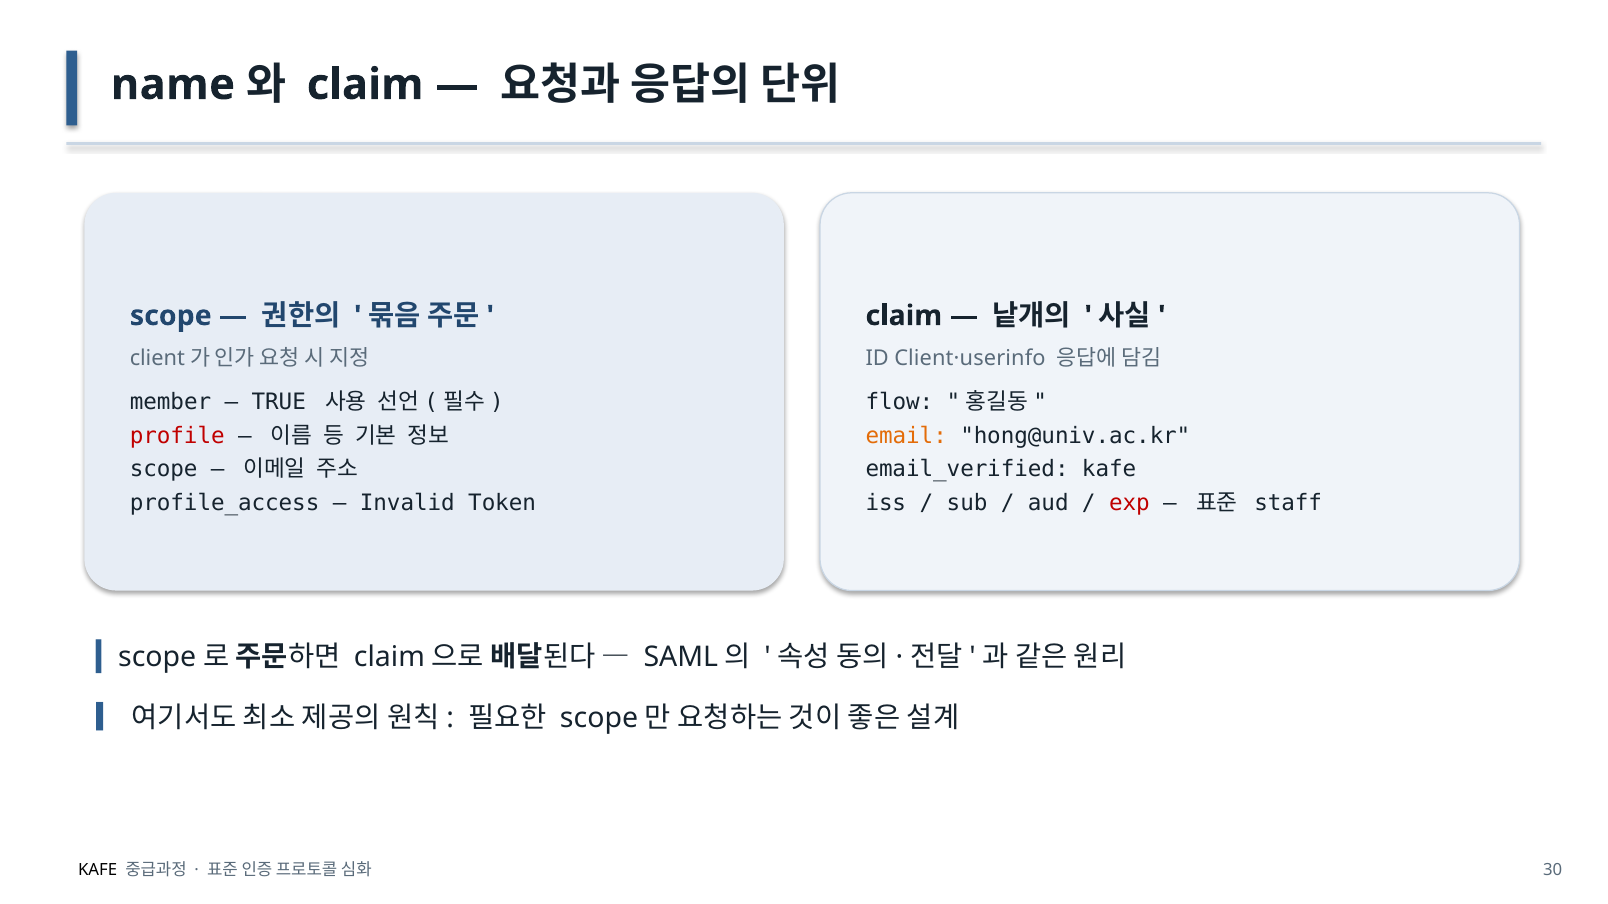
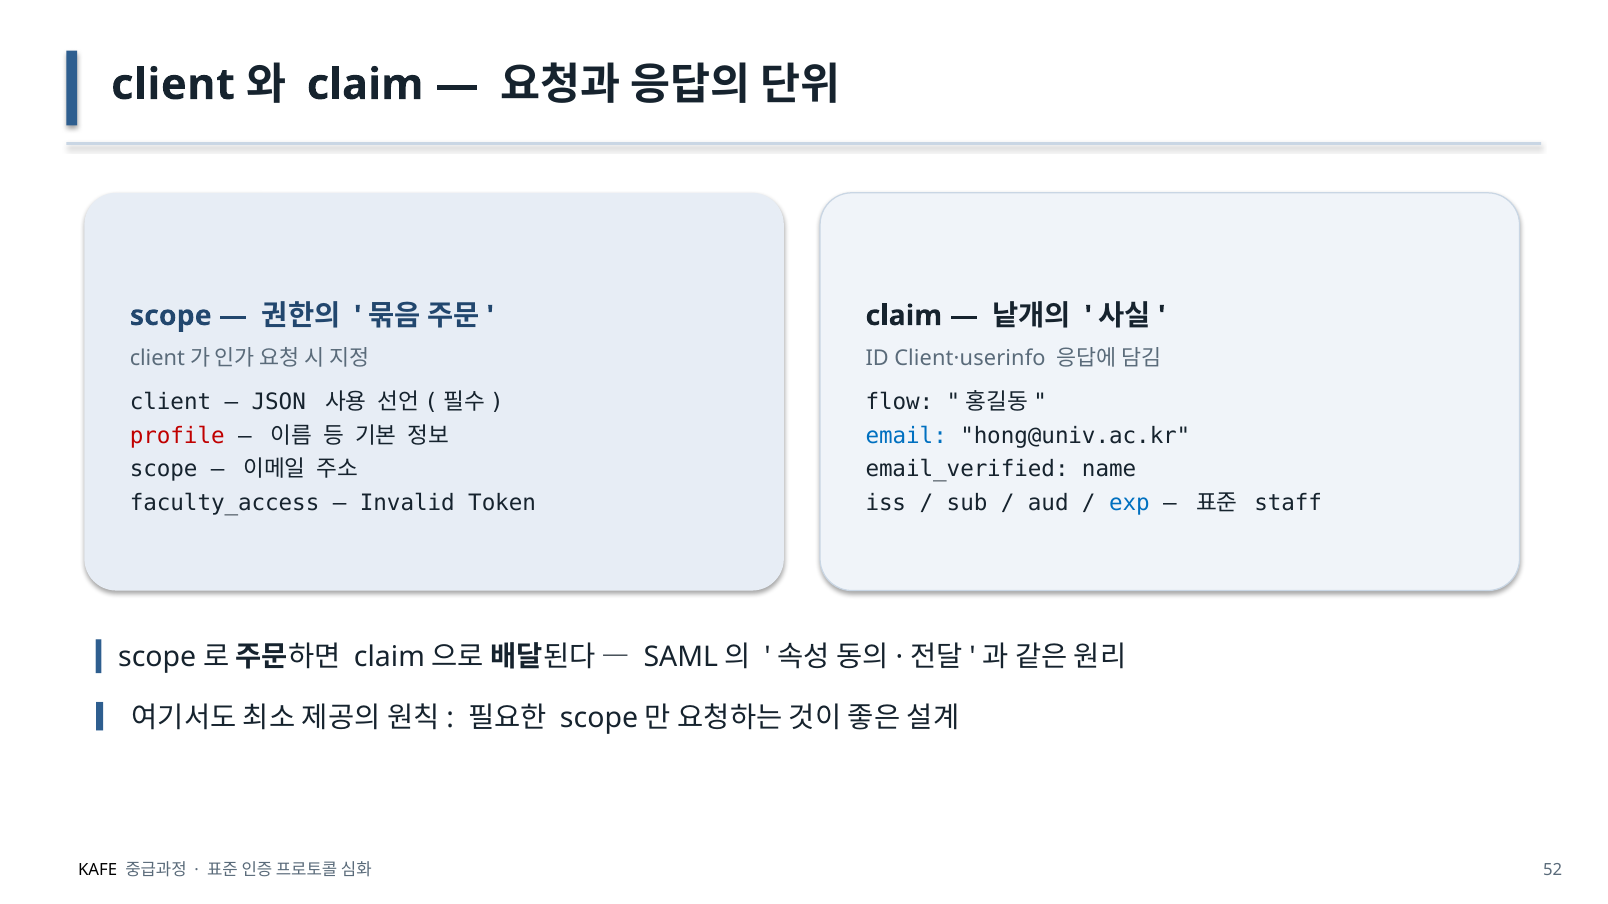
name at (173, 85): name -> client
member at (171, 402): member -> client
TRUE: TRUE -> JSON
email colour: orange -> blue
email_verified kafe: kafe -> name
profile_access: profile_access -> faculty_access
exp colour: red -> blue
30: 30 -> 52
